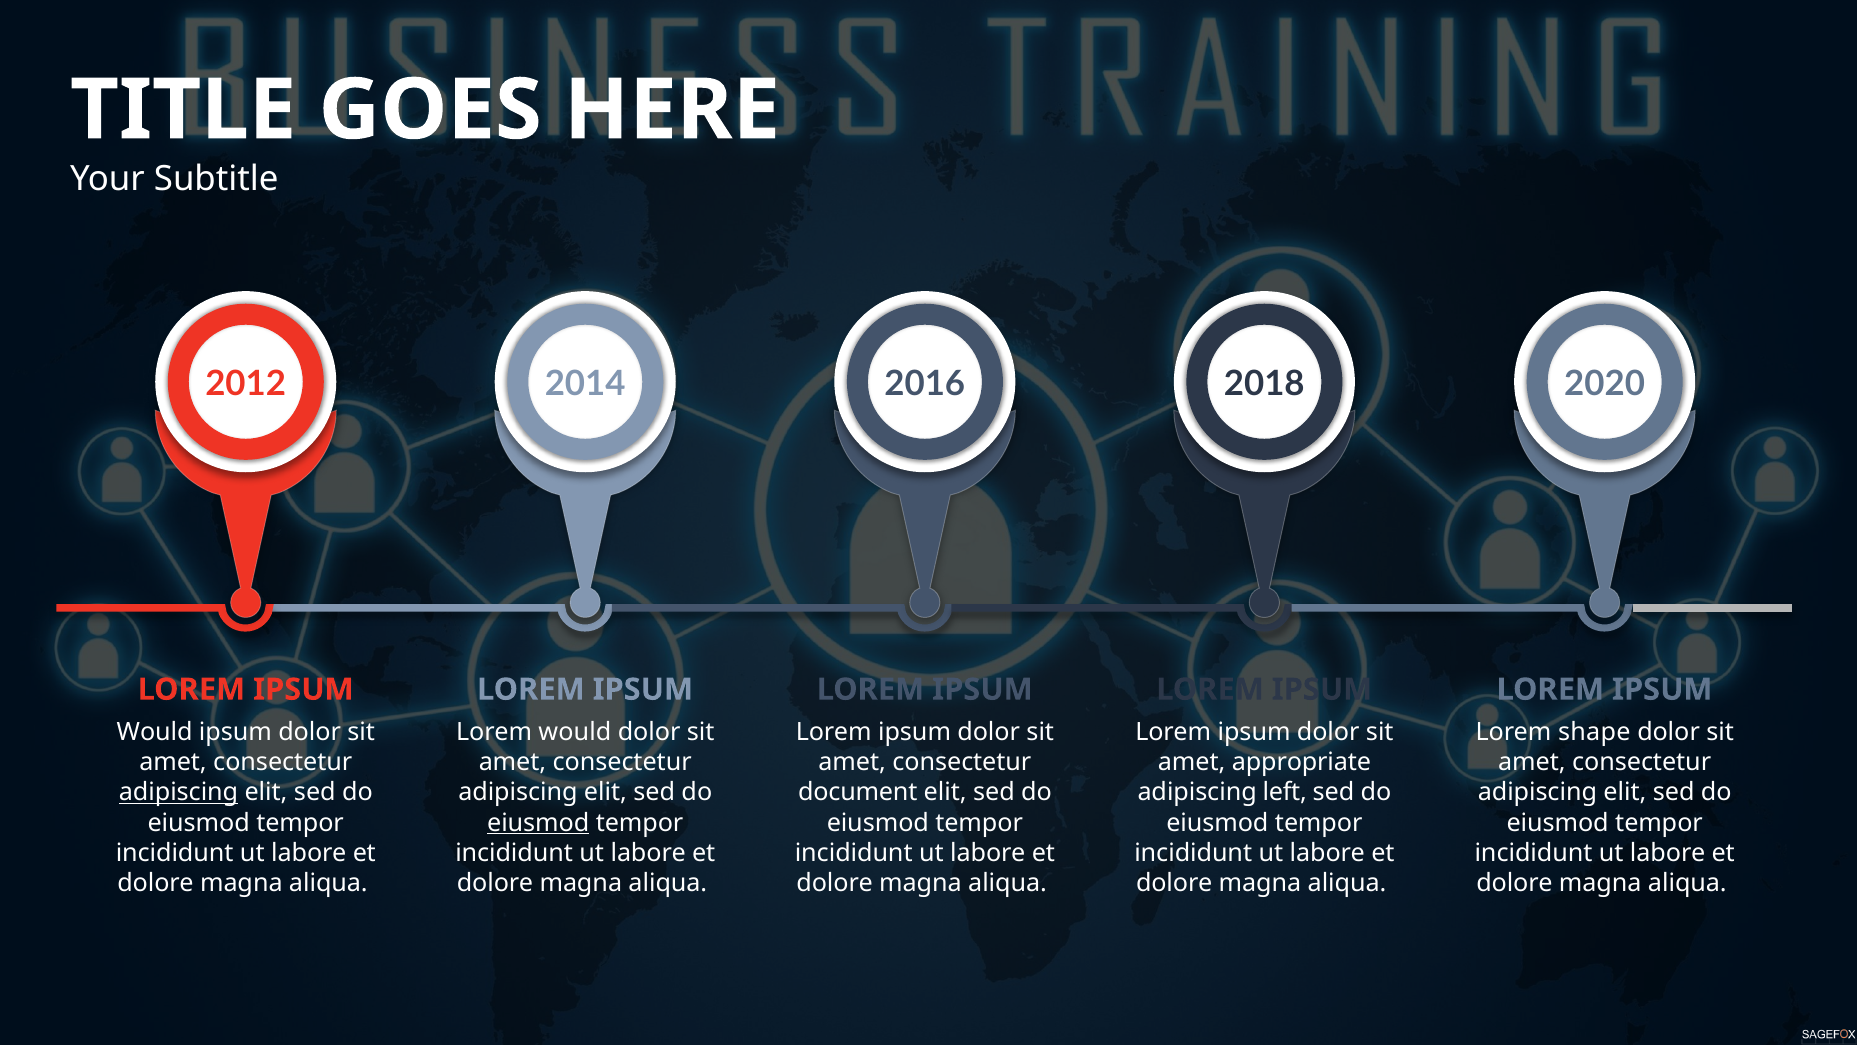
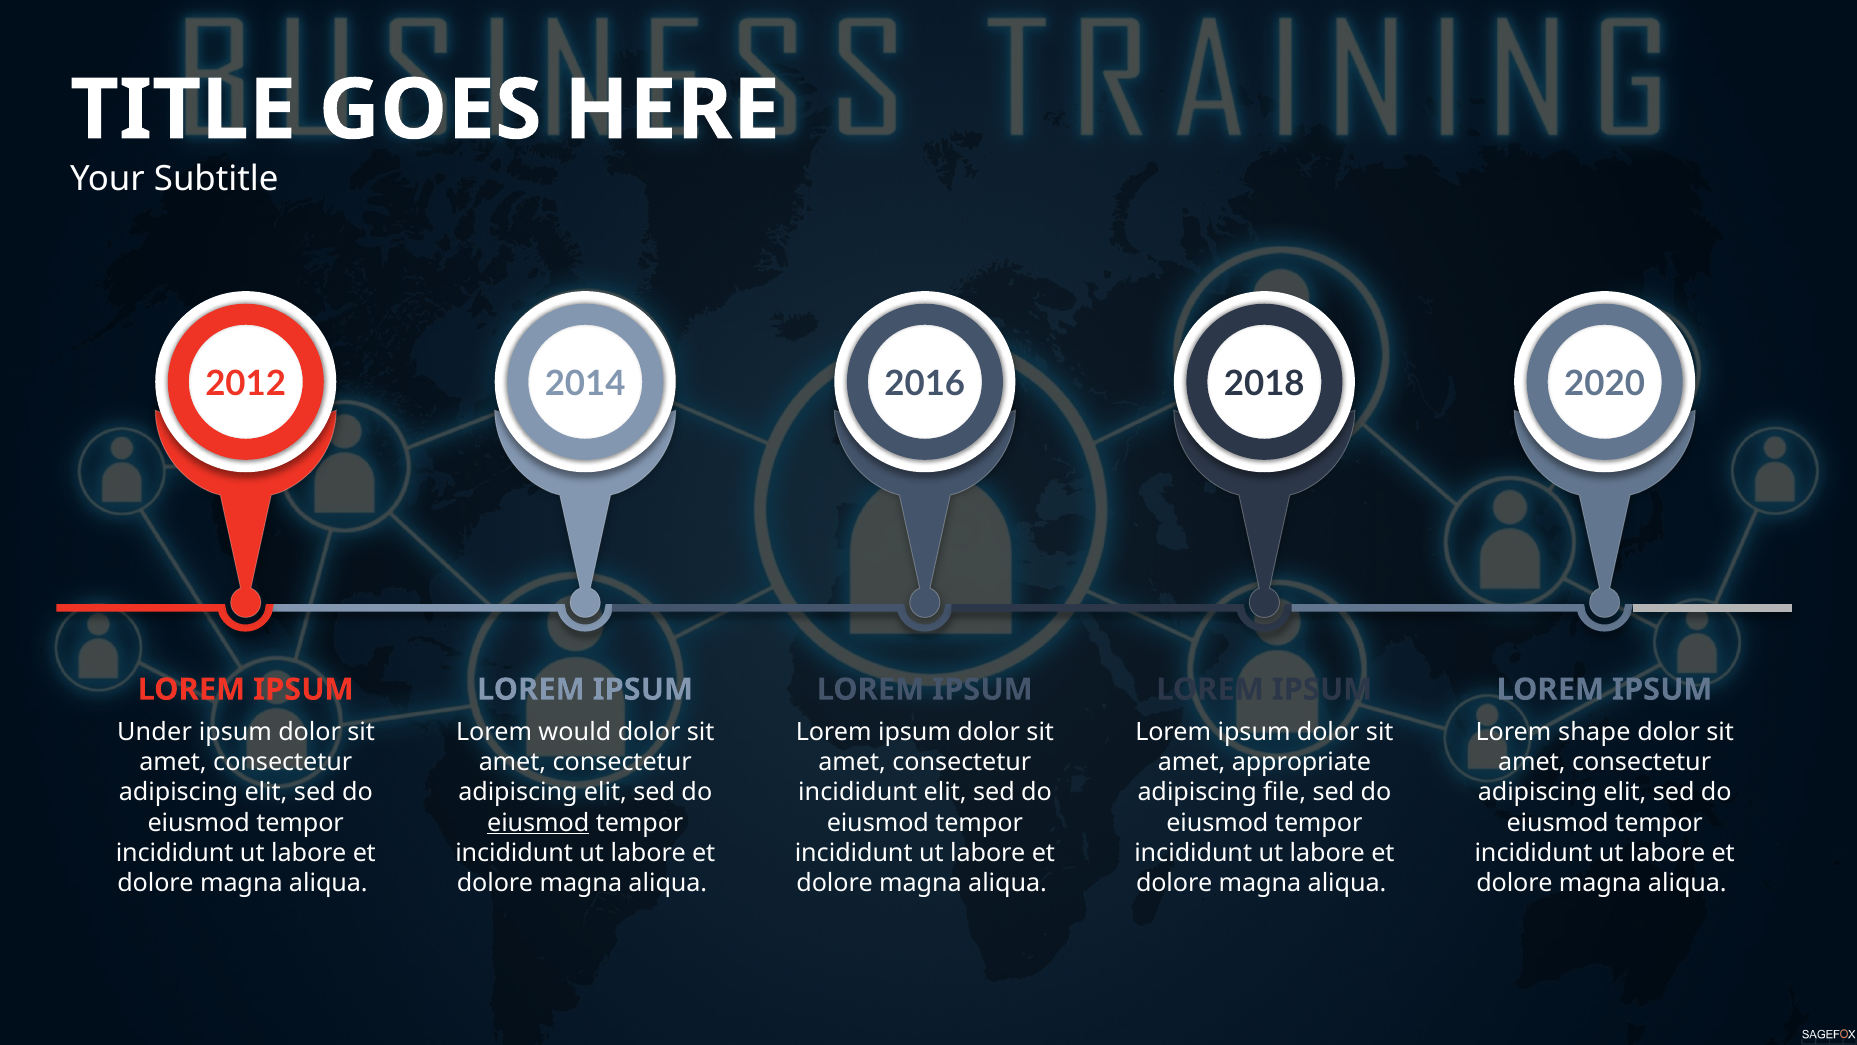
Would at (155, 732): Would -> Under
adipiscing at (179, 792) underline: present -> none
document at (858, 792): document -> incididunt
left: left -> file
